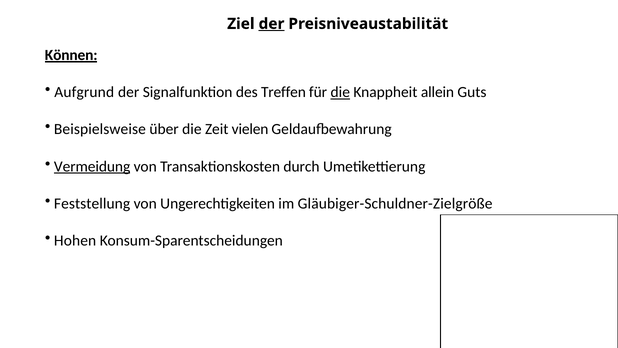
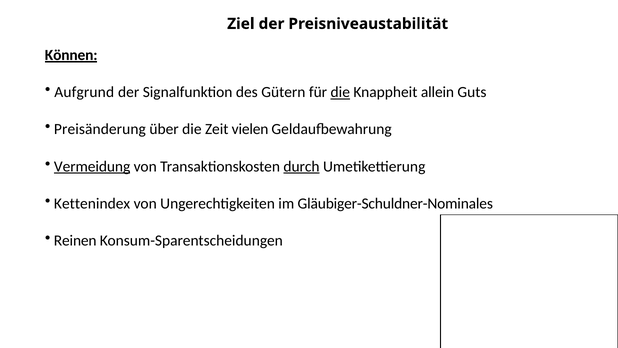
der at (271, 24) underline: present -> none
Treffen: Treffen -> Gütern
Beispielsweise: Beispielsweise -> Preisänderung
durch underline: none -> present
Feststellung: Feststellung -> Kettenindex
Gläubiger-Schuldner-Zielgröße: Gläubiger-Schuldner-Zielgröße -> Gläubiger-Schuldner-Nominales
Hohen: Hohen -> Reinen
